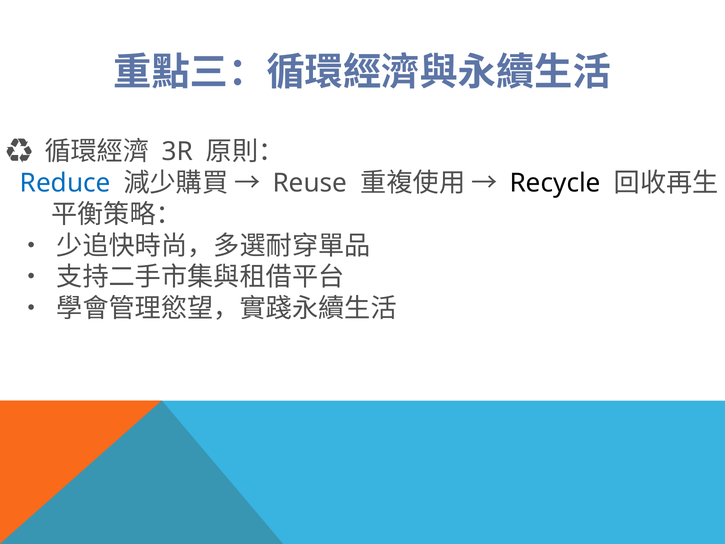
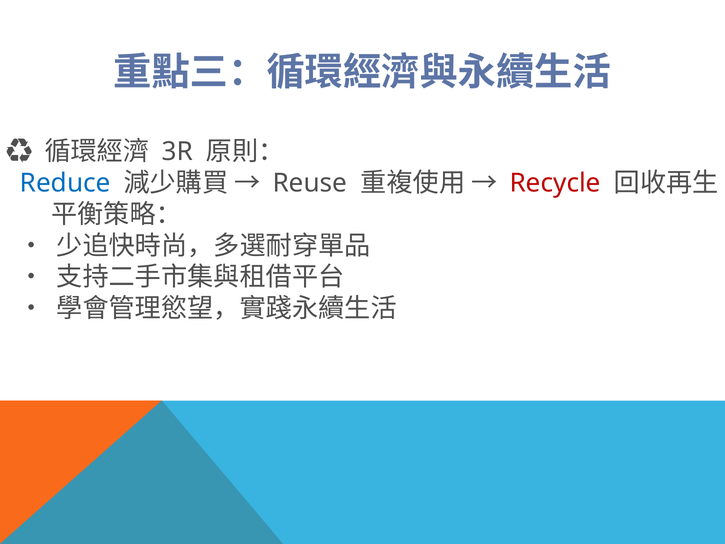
Recycle colour: black -> red
